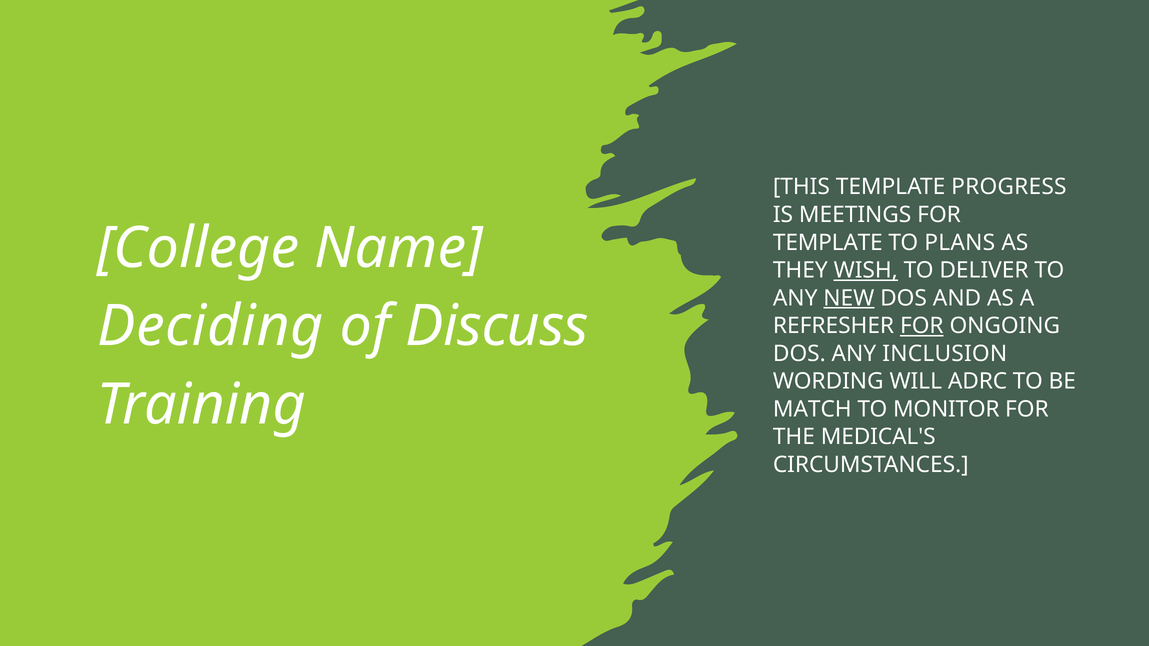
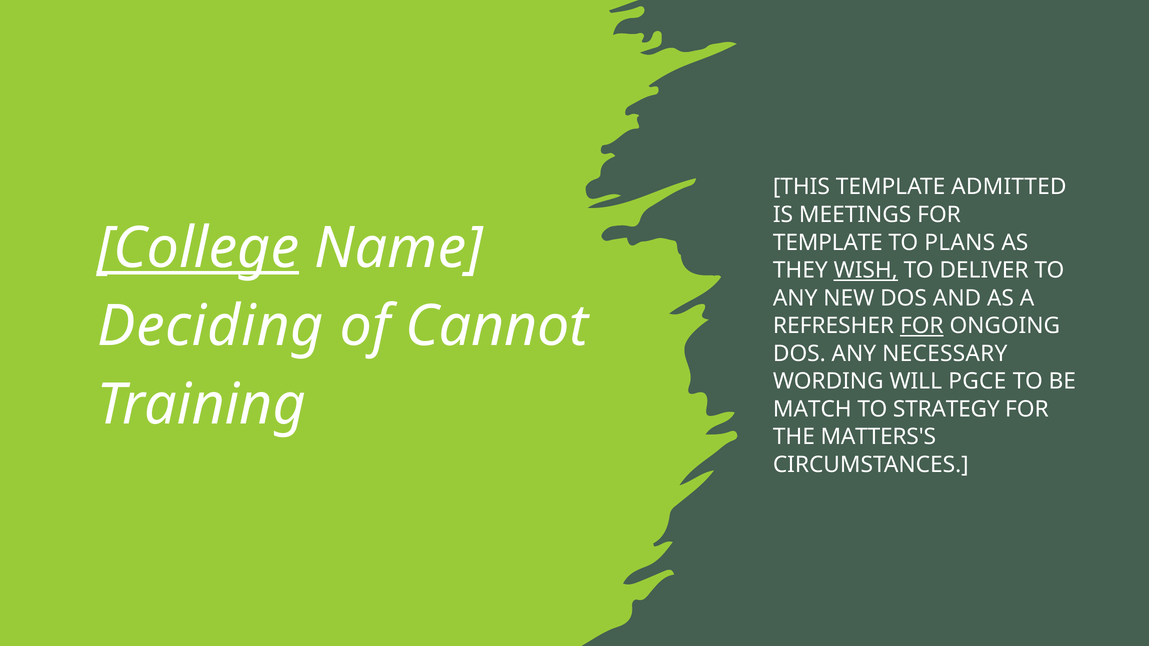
PROGRESS: PROGRESS -> ADMITTED
College underline: none -> present
NEW underline: present -> none
Discuss: Discuss -> Cannot
INCLUSION: INCLUSION -> NECESSARY
ADRC: ADRC -> PGCE
MONITOR: MONITOR -> STRATEGY
MEDICAL'S: MEDICAL'S -> MATTERS'S
